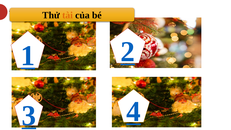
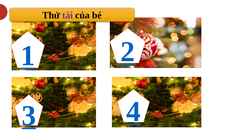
tài colour: orange -> purple
